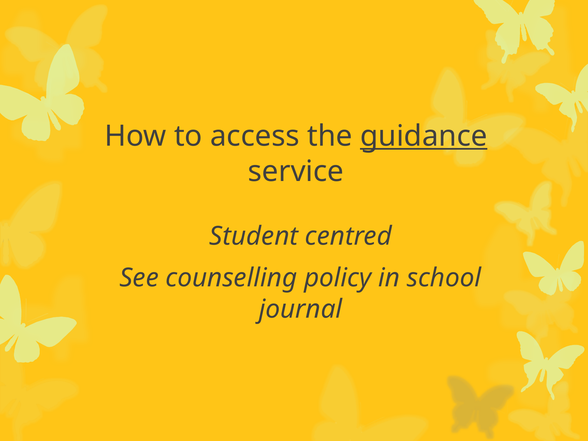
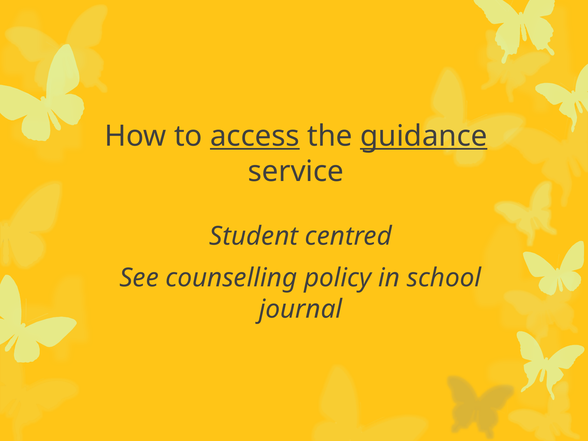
access underline: none -> present
